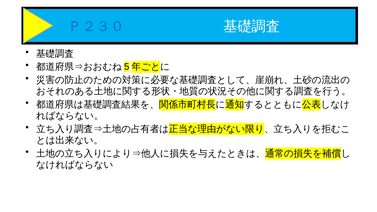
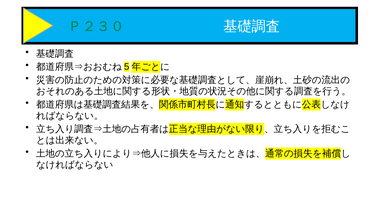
Ｐ２３０ colour: blue -> green
